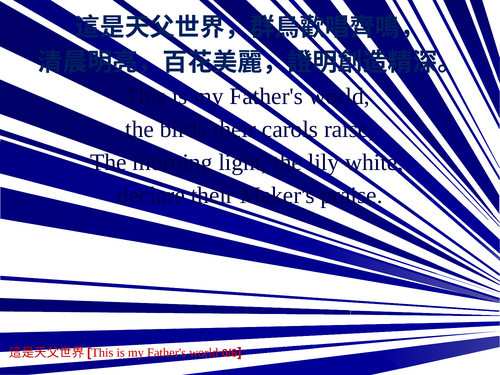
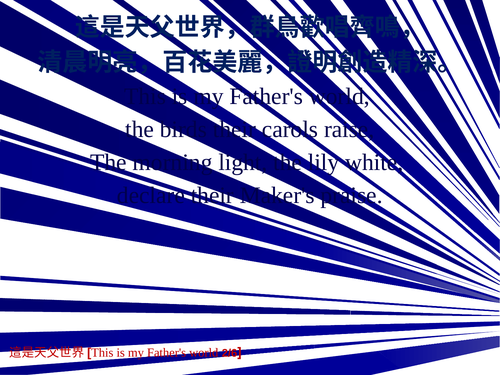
0/6: 0/6 -> 2/6
